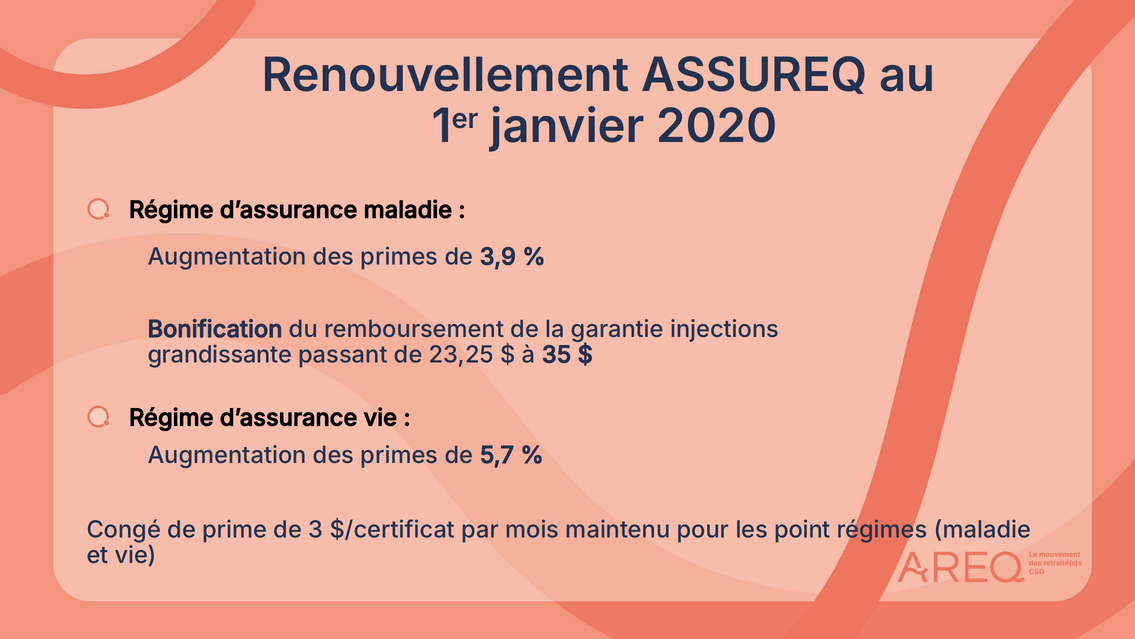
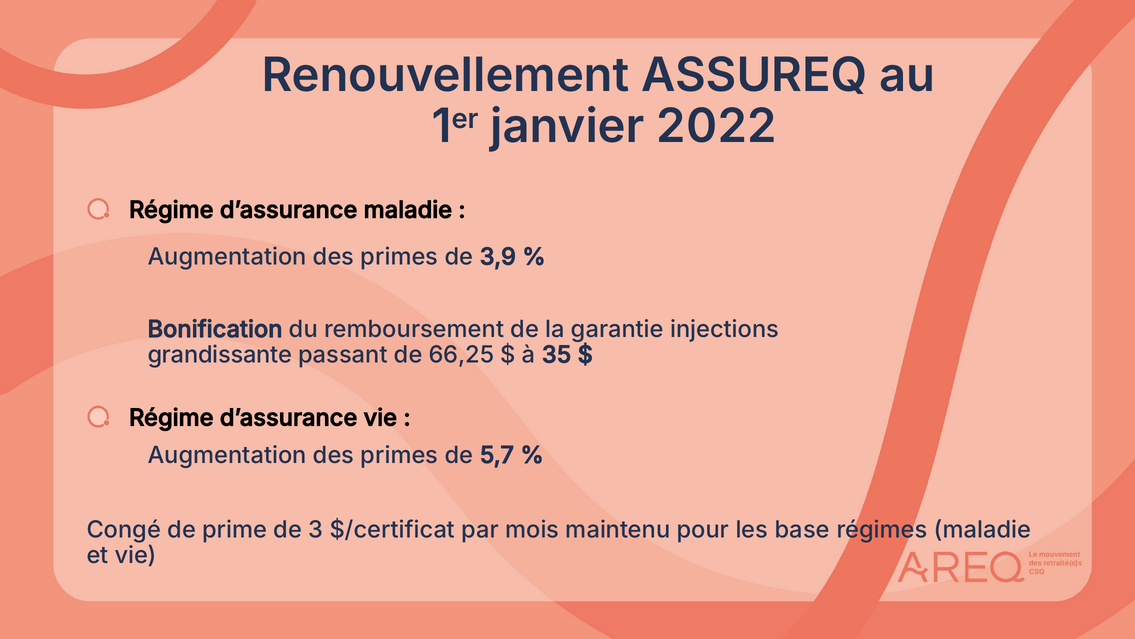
2020: 2020 -> 2022
23,25: 23,25 -> 66,25
point: point -> base
